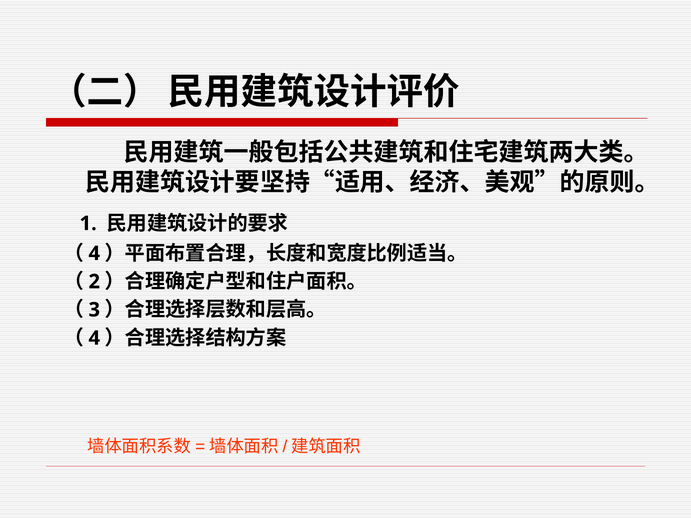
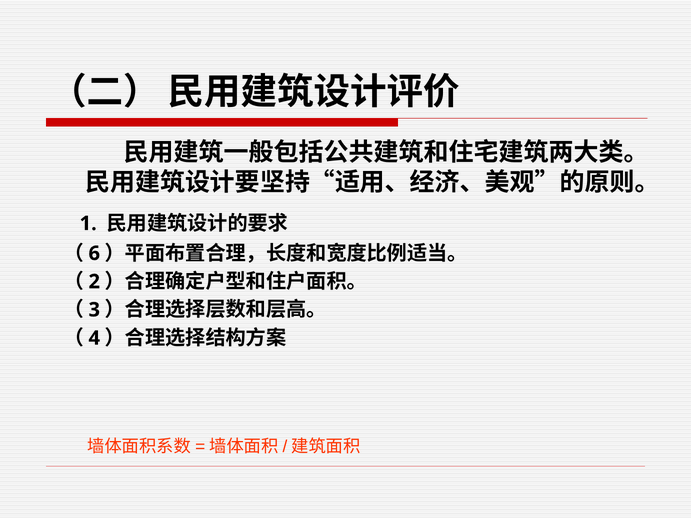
4 at (94, 254): 4 -> 6
